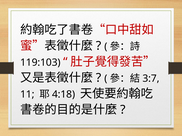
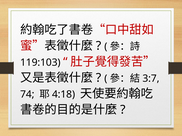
11: 11 -> 74
